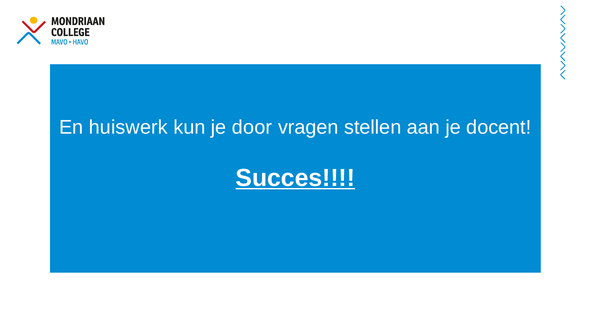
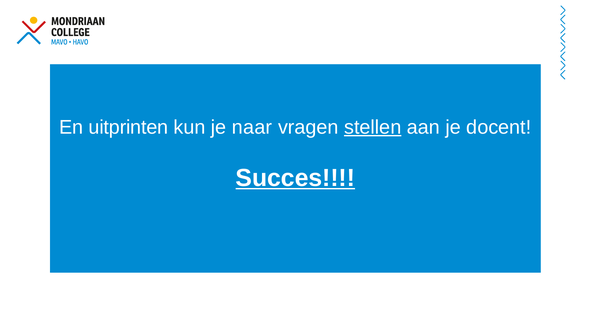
huiswerk: huiswerk -> uitprinten
door: door -> naar
stellen underline: none -> present
